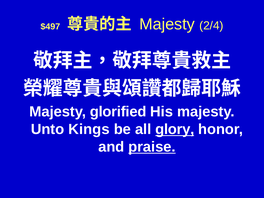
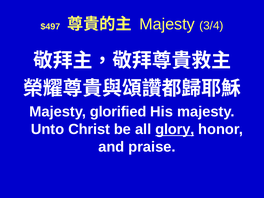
2/4: 2/4 -> 3/4
Kings: Kings -> Christ
praise underline: present -> none
